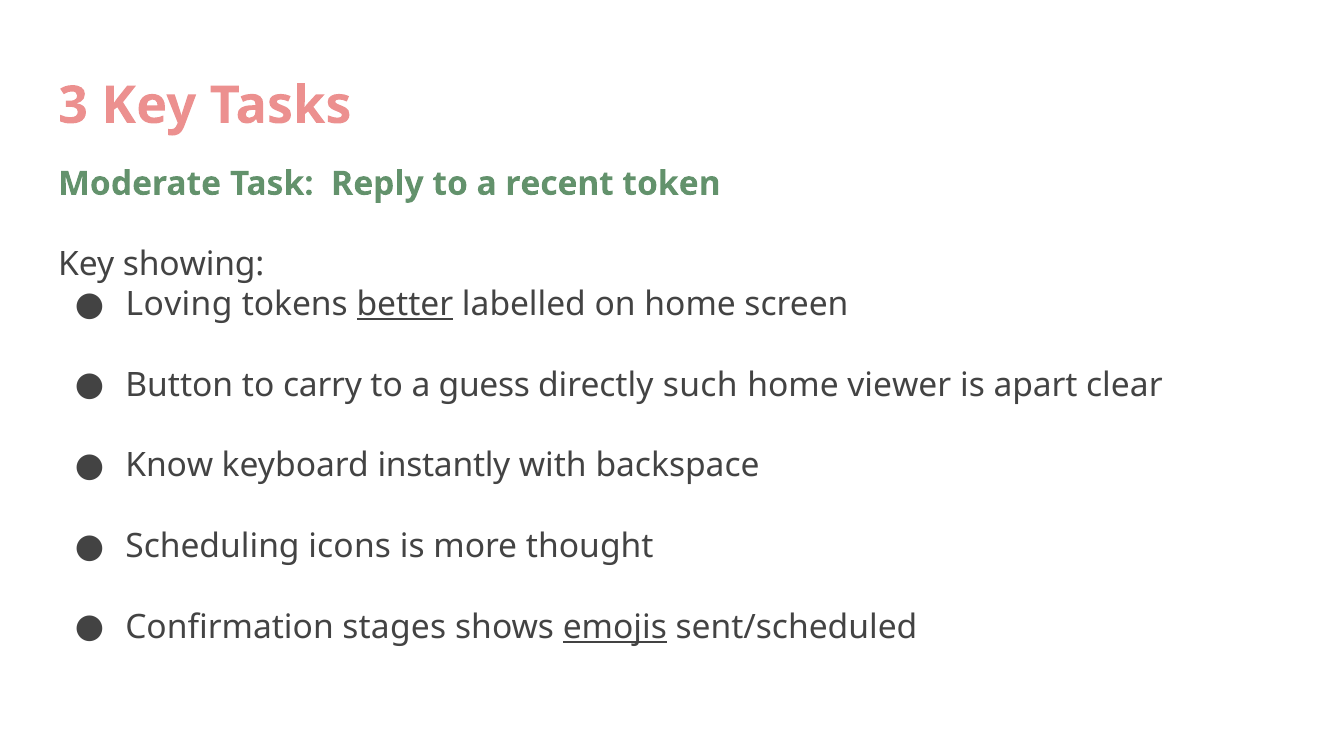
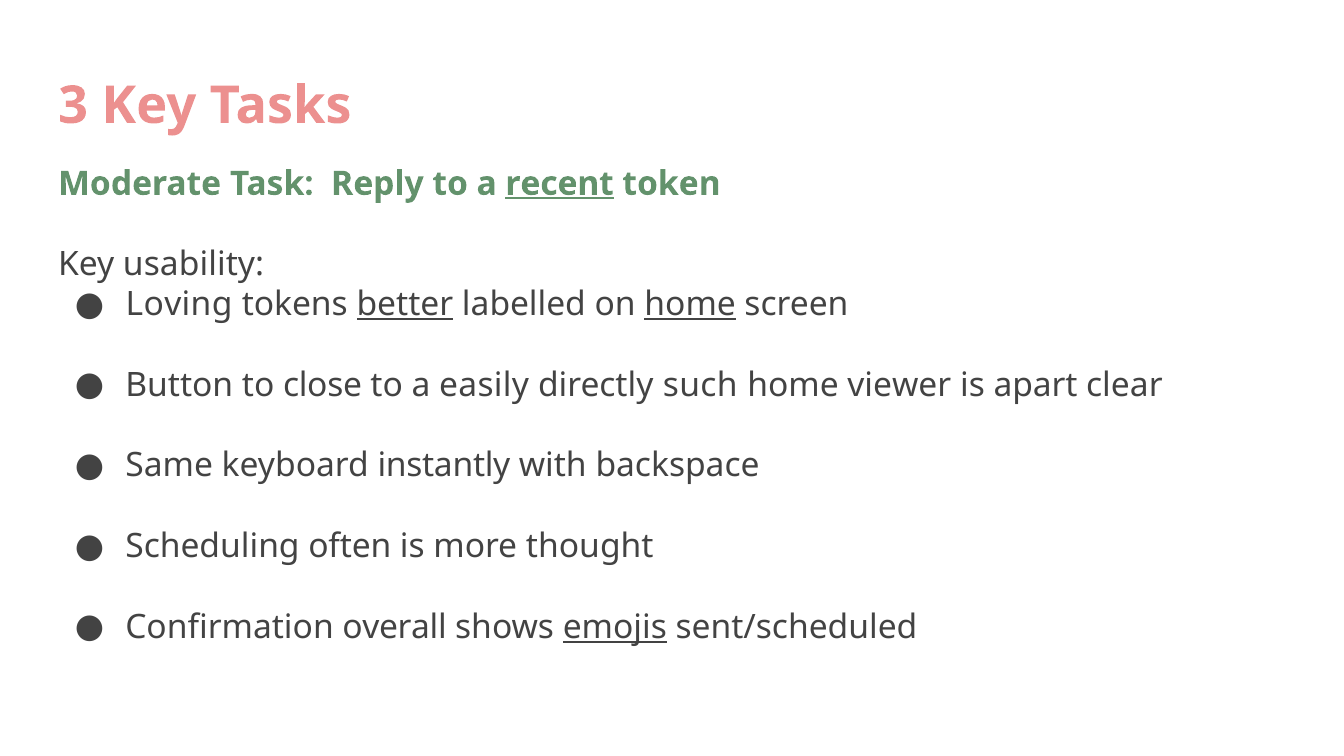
recent underline: none -> present
showing: showing -> usability
home at (690, 305) underline: none -> present
carry: carry -> close
guess: guess -> easily
Know: Know -> Same
icons: icons -> often
stages: stages -> overall
